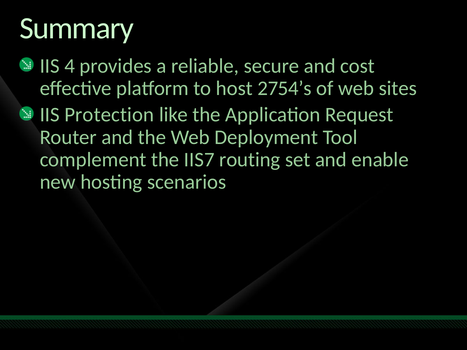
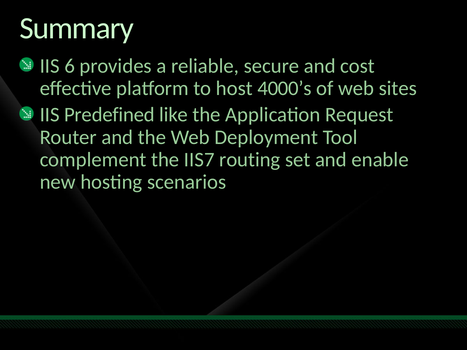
4: 4 -> 6
2754’s: 2754’s -> 4000’s
Protection: Protection -> Predefined
